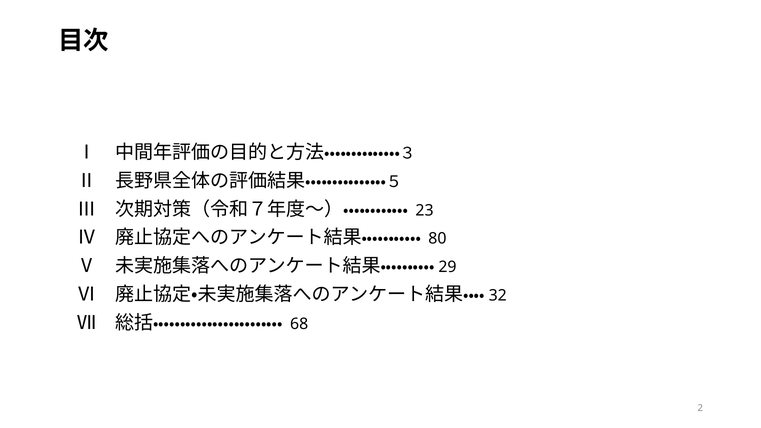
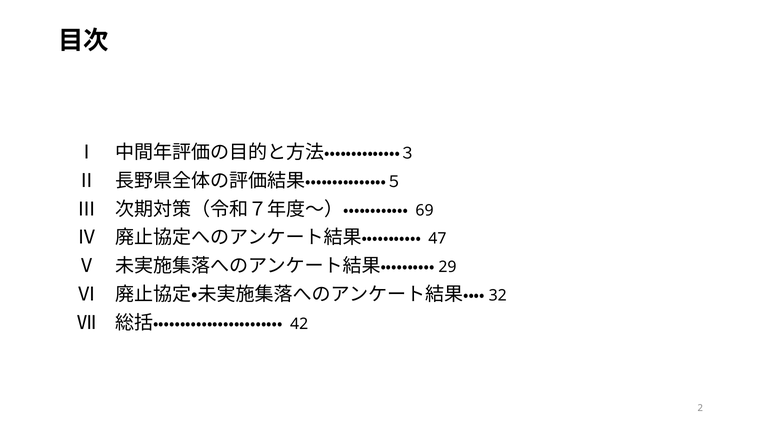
23: 23 -> 69
80: 80 -> 47
68: 68 -> 42
